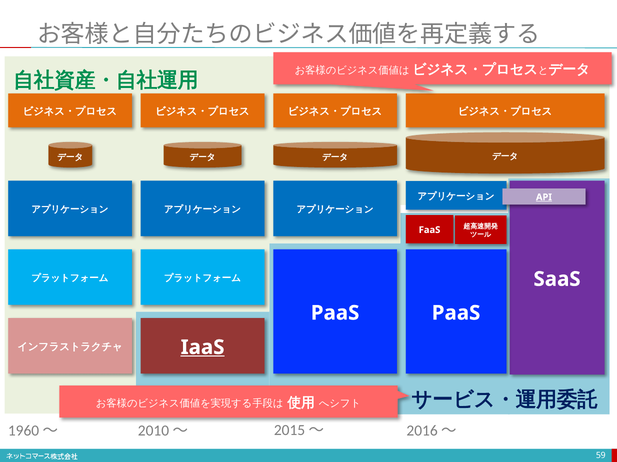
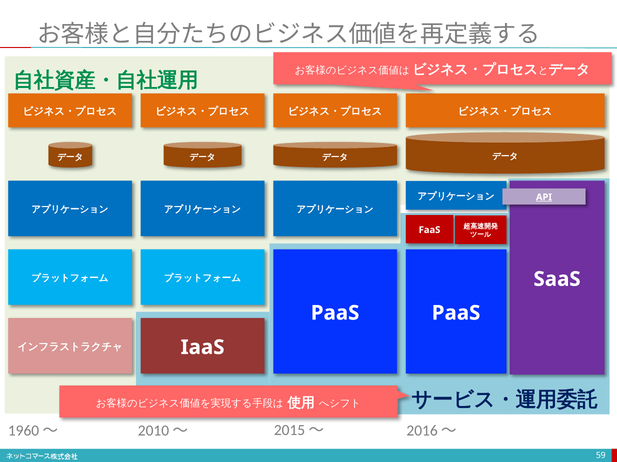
IaaS underline: present -> none
